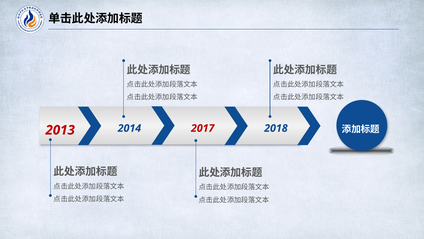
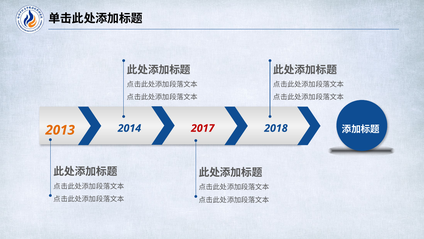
2013 colour: red -> orange
